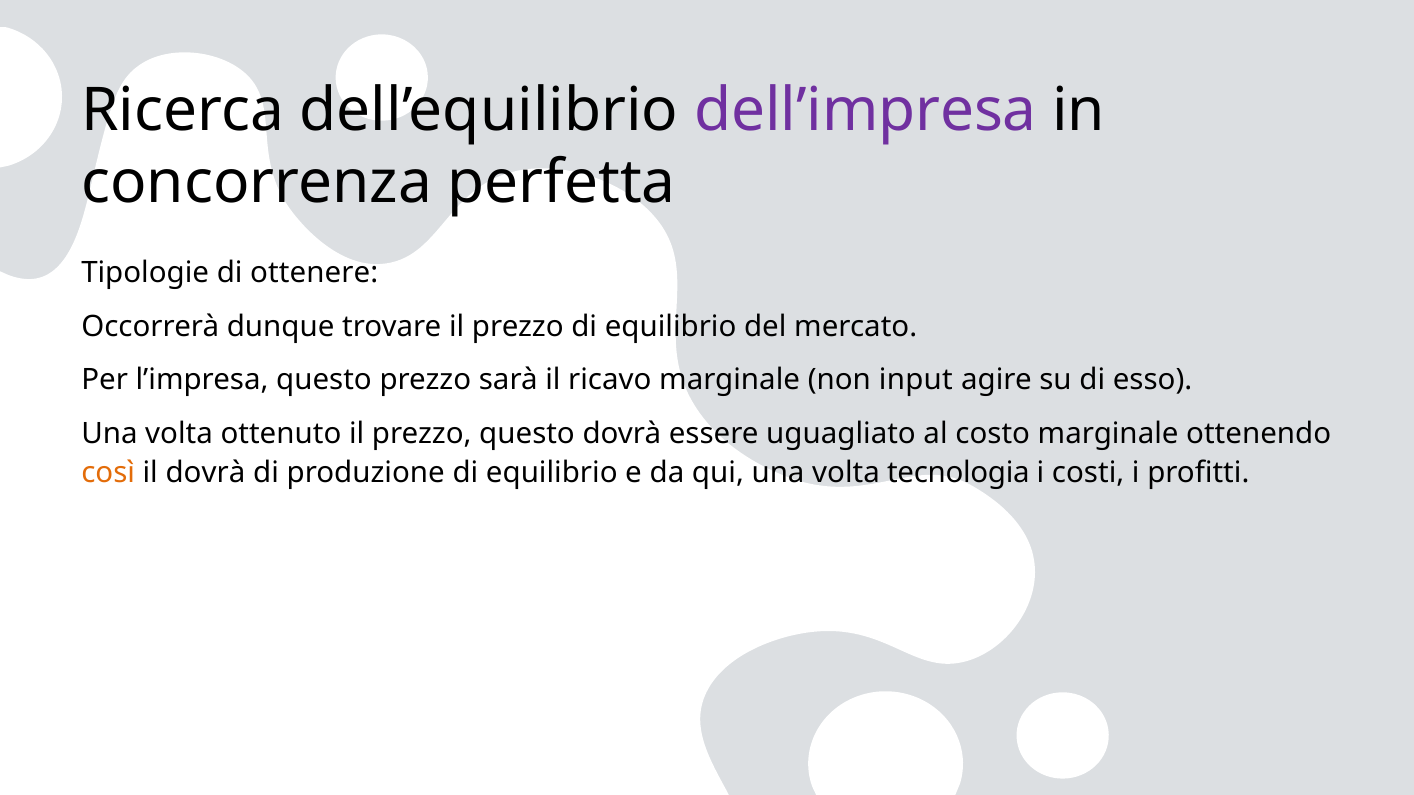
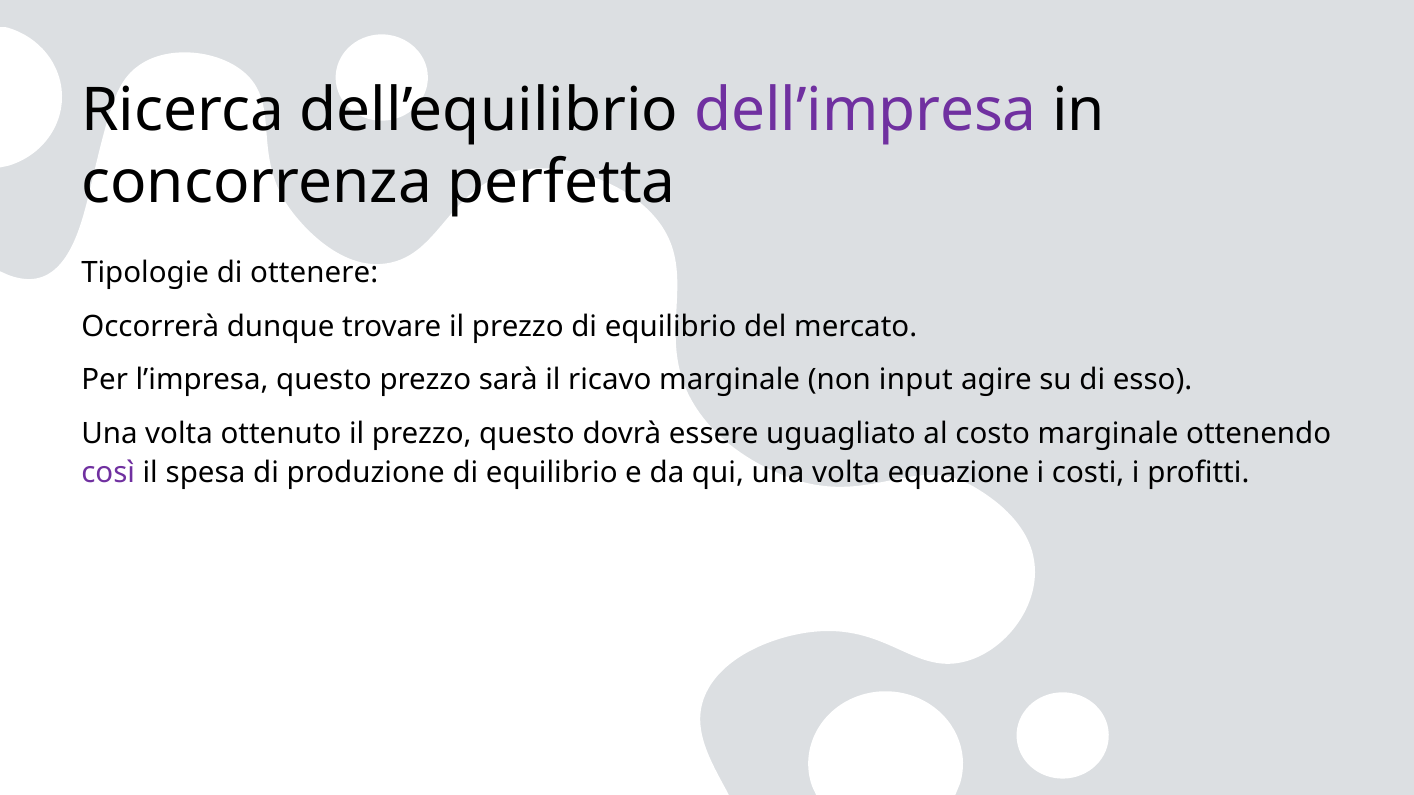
così colour: orange -> purple
il dovrà: dovrà -> spesa
tecnologia: tecnologia -> equazione
